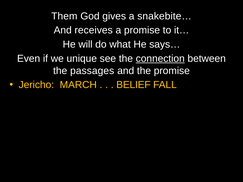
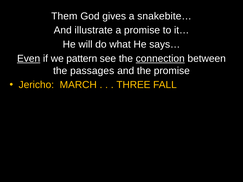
receives: receives -> illustrate
Even underline: none -> present
unique: unique -> pattern
BELIEF: BELIEF -> THREE
